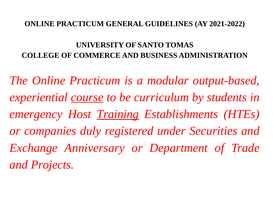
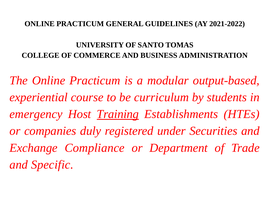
course underline: present -> none
Anniversary: Anniversary -> Compliance
Projects: Projects -> Specific
